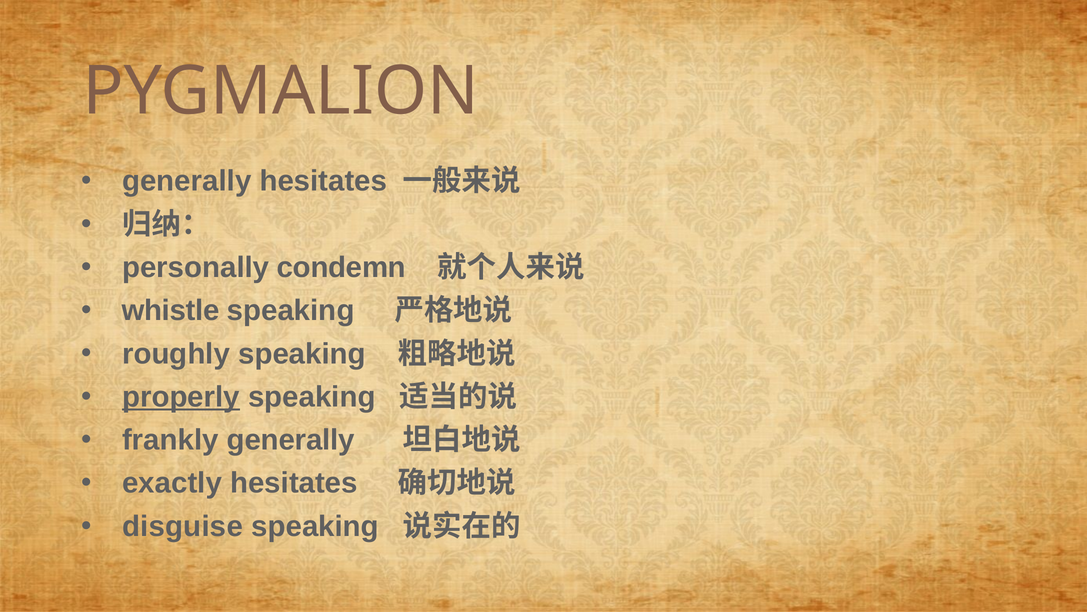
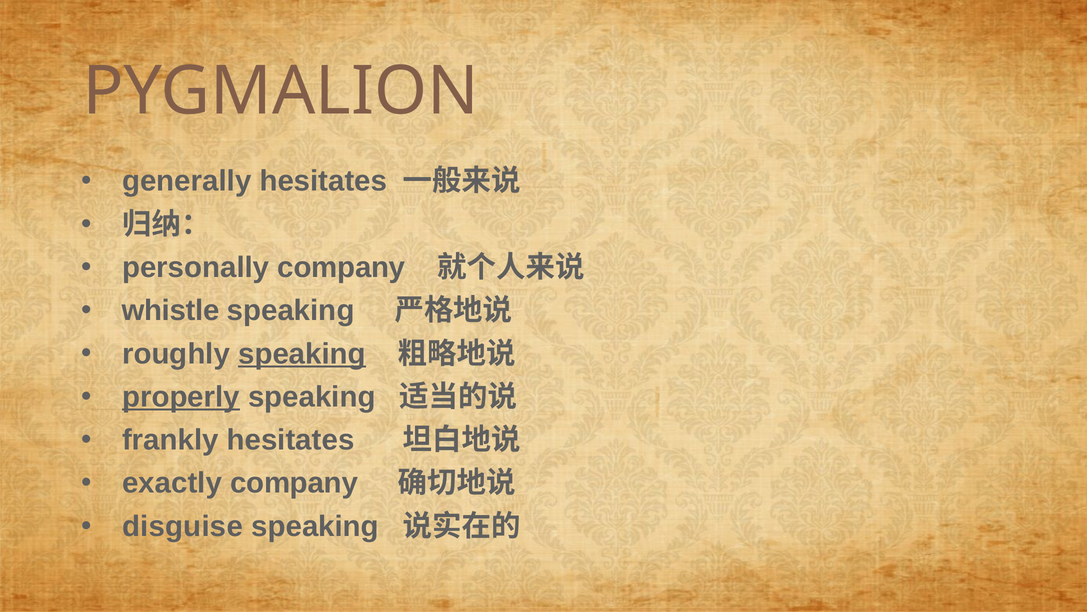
personally condemn: condemn -> company
speaking at (302, 353) underline: none -> present
frankly generally: generally -> hesitates
exactly hesitates: hesitates -> company
